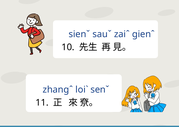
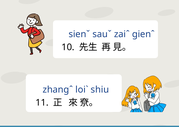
senˇ: senˇ -> shiu
